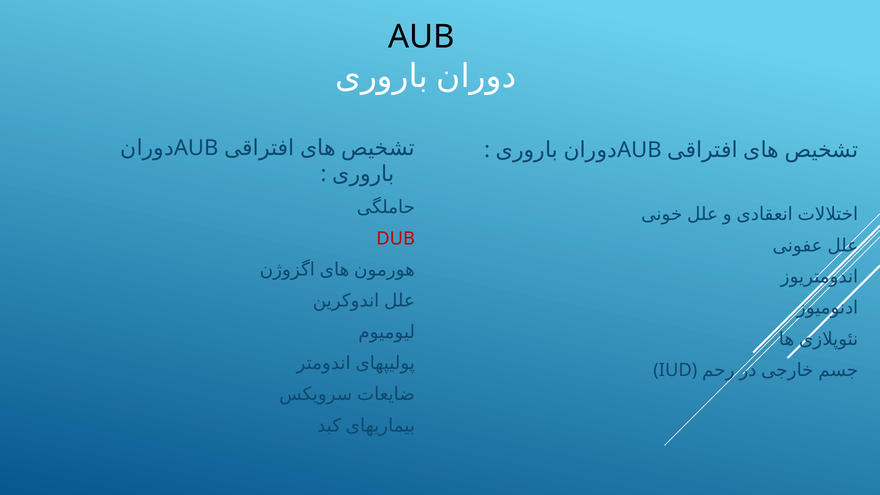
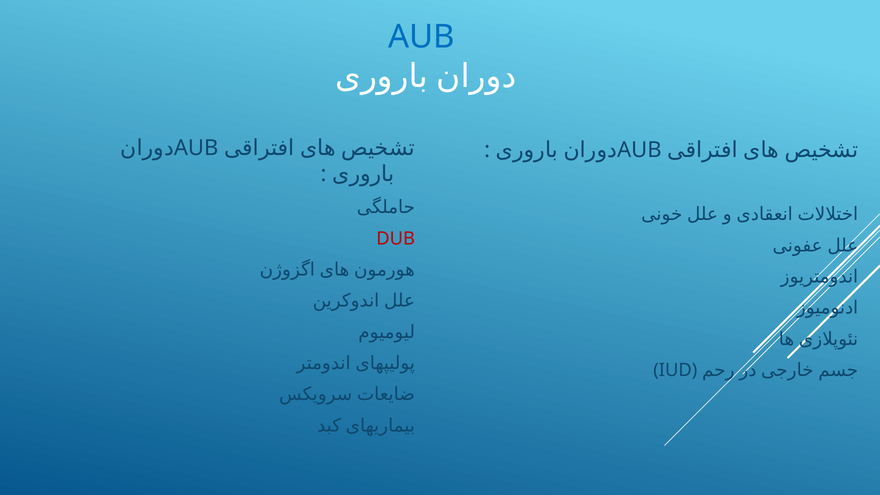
AUB at (422, 37) colour: black -> blue
